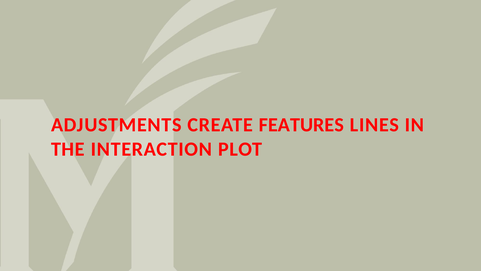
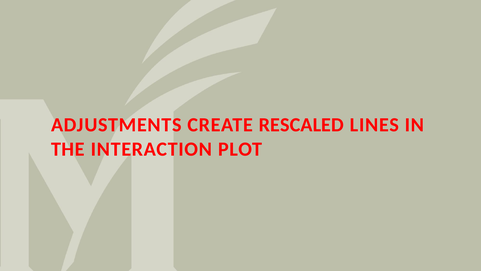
FEATURES: FEATURES -> RESCALED
